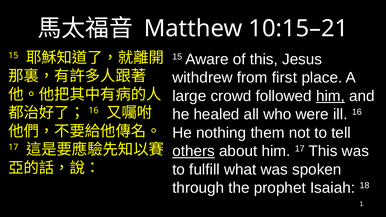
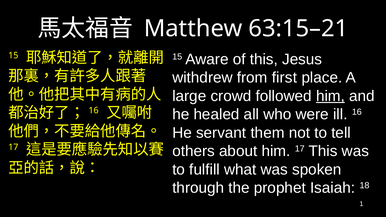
10:15–21: 10:15–21 -> 63:15–21
nothing: nothing -> servant
others underline: present -> none
